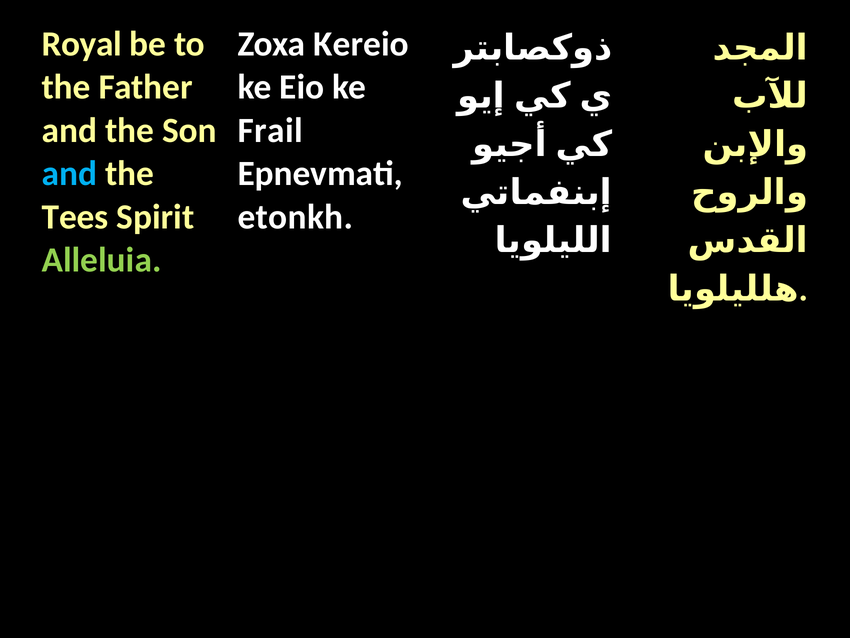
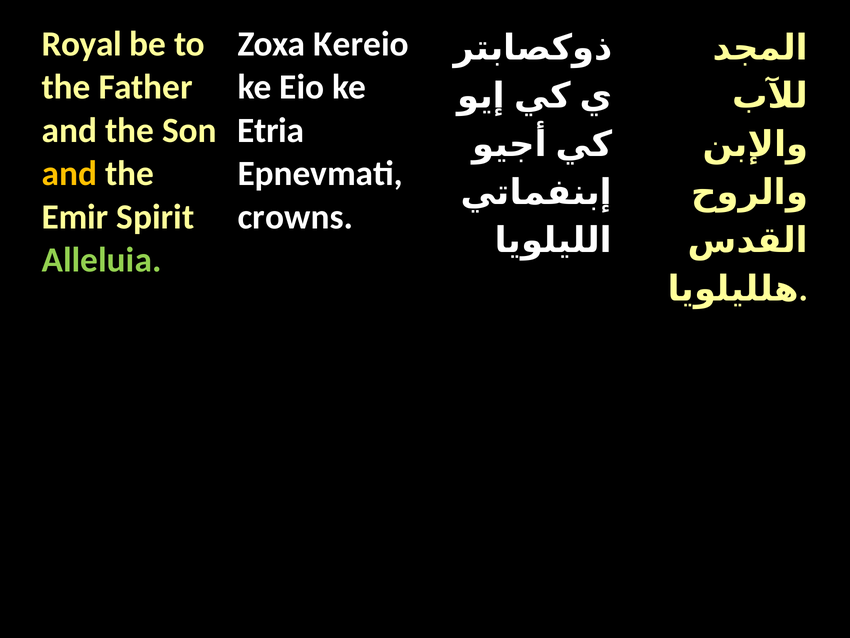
Frail: Frail -> Etria
and at (69, 174) colour: light blue -> yellow
Tees: Tees -> Emir
etonkh: etonkh -> crowns
